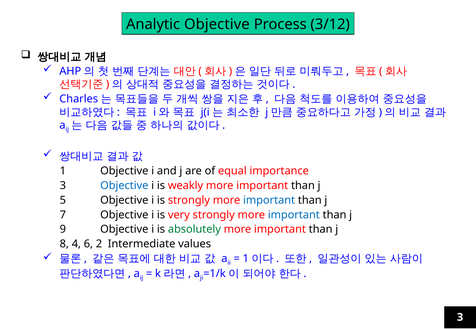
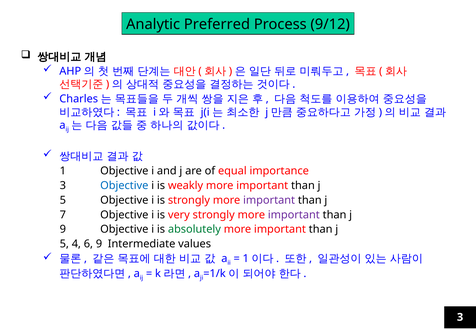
Analytic Objective: Objective -> Preferred
3/12: 3/12 -> 9/12
important at (269, 200) colour: blue -> purple
important at (294, 215) colour: blue -> purple
8 at (64, 244): 8 -> 5
6 2: 2 -> 9
